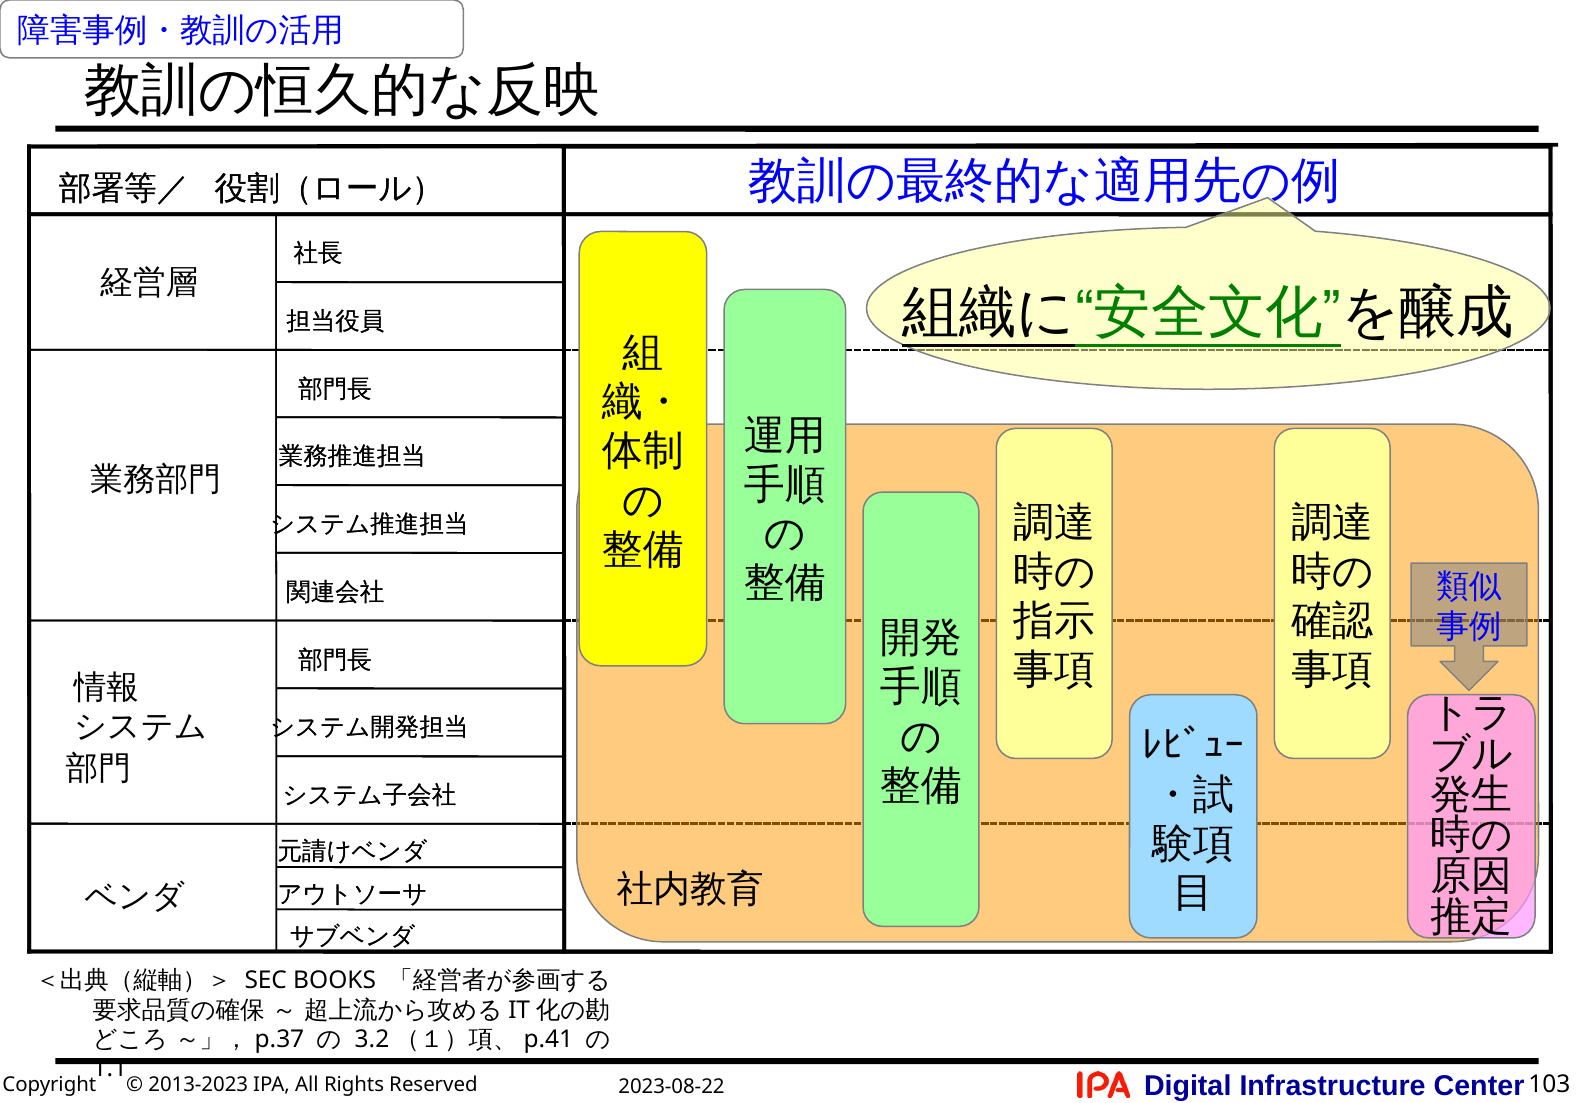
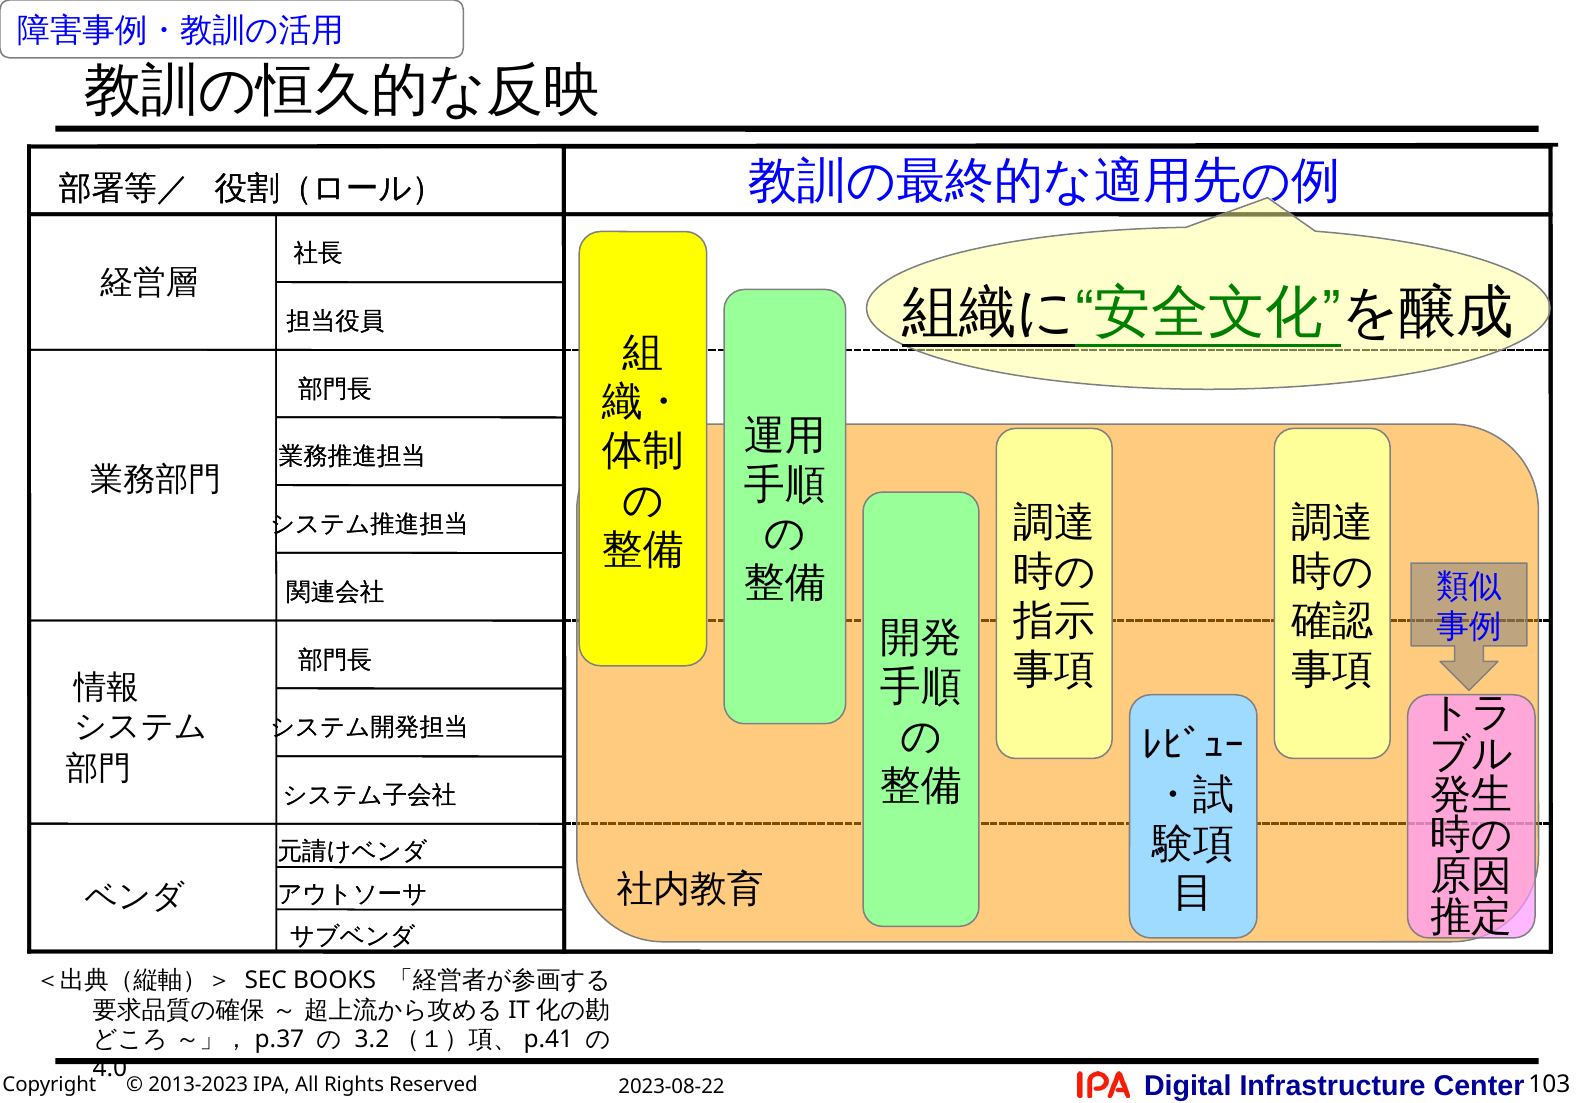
1.1: 1.1 -> 4.0
